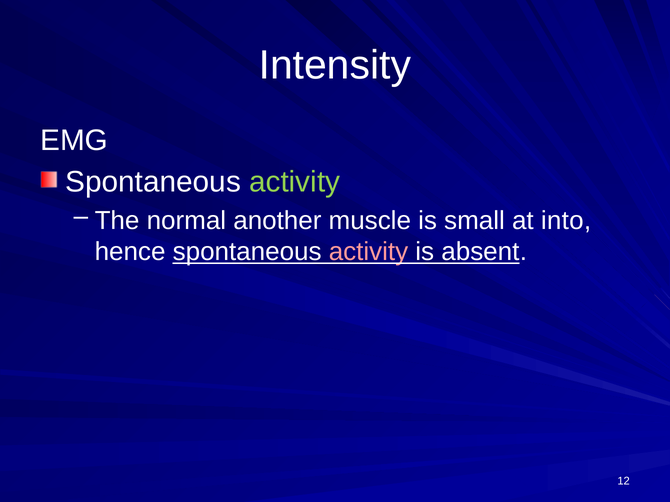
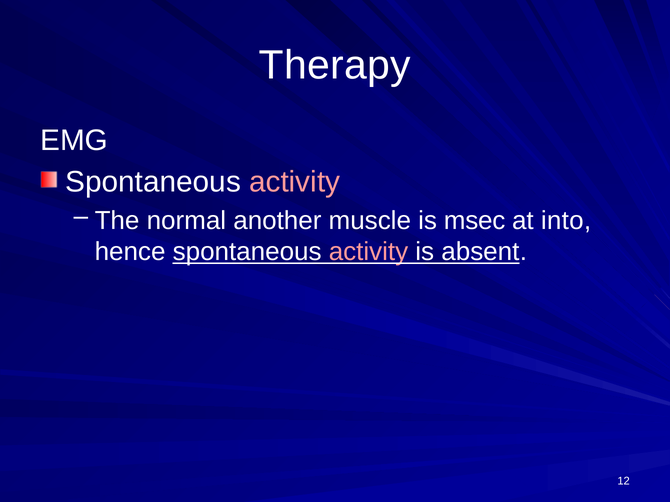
Intensity: Intensity -> Therapy
activity at (295, 182) colour: light green -> pink
small: small -> msec
